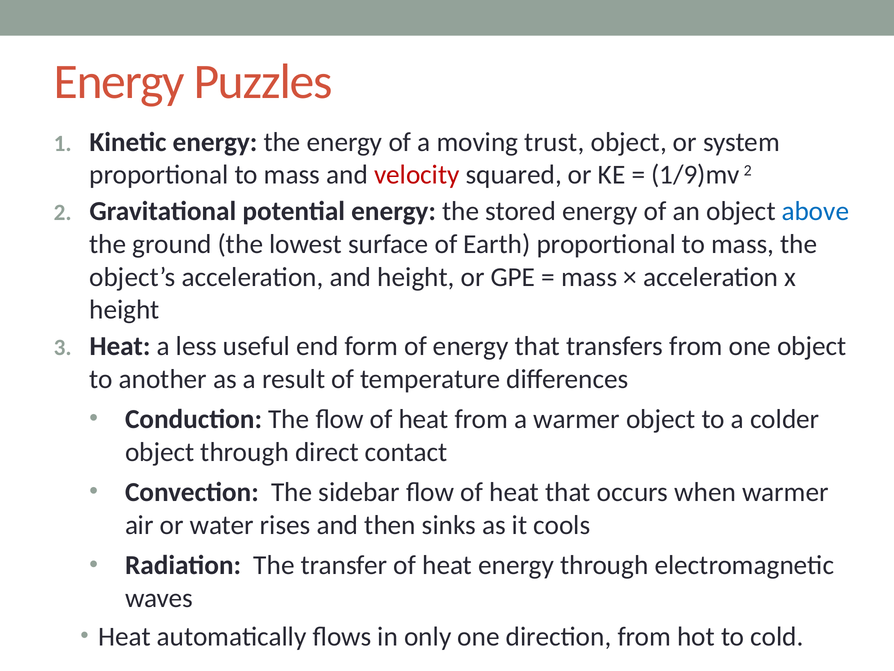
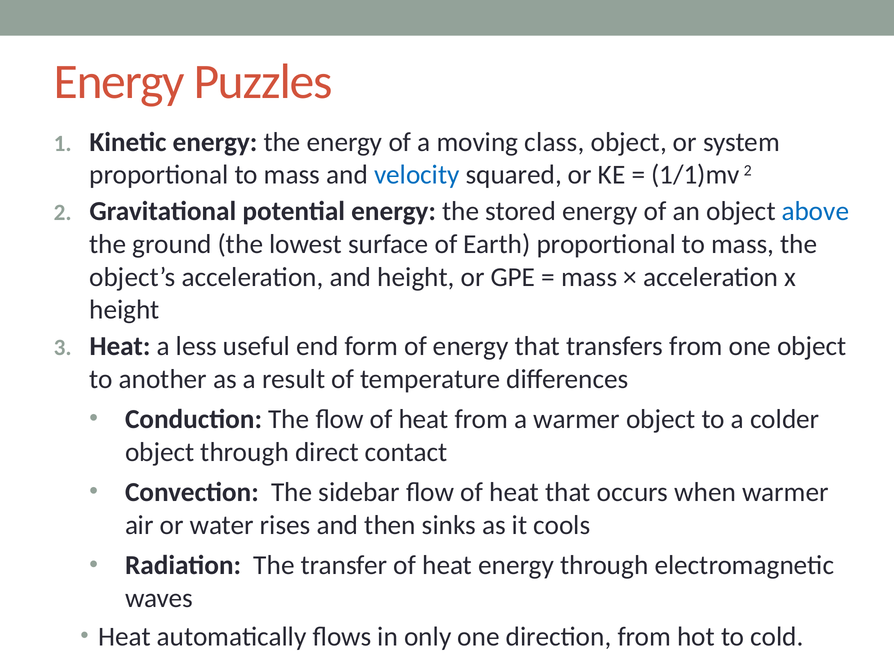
trust: trust -> class
velocity colour: red -> blue
1/9)mv: 1/9)mv -> 1/1)mv
